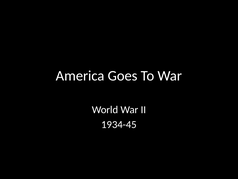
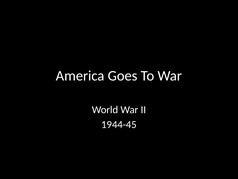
1934-45: 1934-45 -> 1944-45
